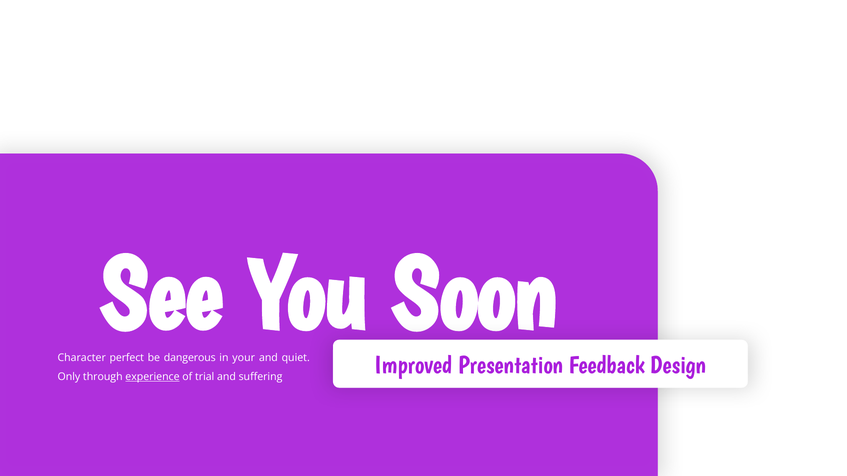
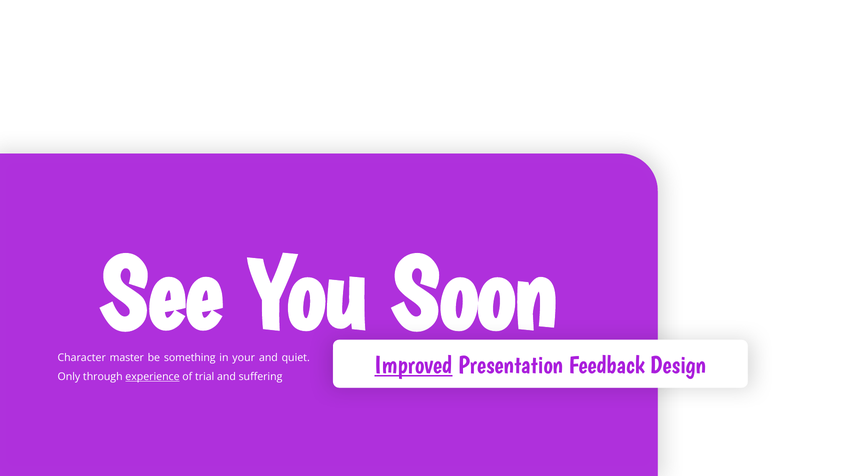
perfect: perfect -> master
dangerous: dangerous -> something
Improved underline: none -> present
